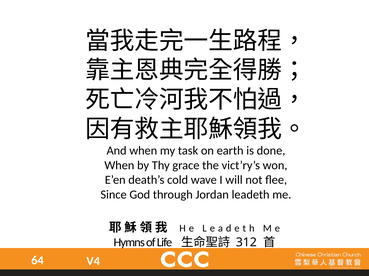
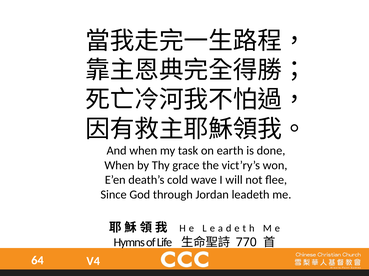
312: 312 -> 770
